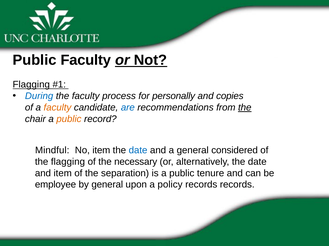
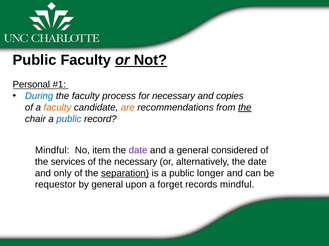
Flagging at (31, 85): Flagging -> Personal
for personally: personally -> necessary
are colour: blue -> orange
public at (69, 119) colour: orange -> blue
date at (138, 151) colour: blue -> purple
the flagging: flagging -> services
and item: item -> only
separation underline: none -> present
tenure: tenure -> longer
employee: employee -> requestor
policy: policy -> forget
records records: records -> mindful
